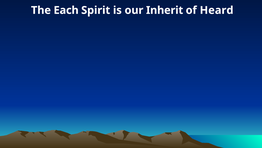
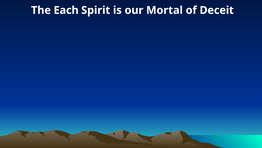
Inherit: Inherit -> Mortal
Heard: Heard -> Deceit
